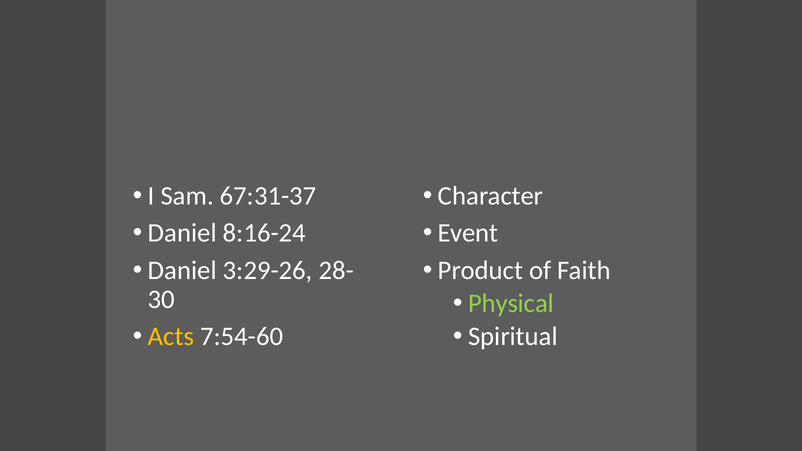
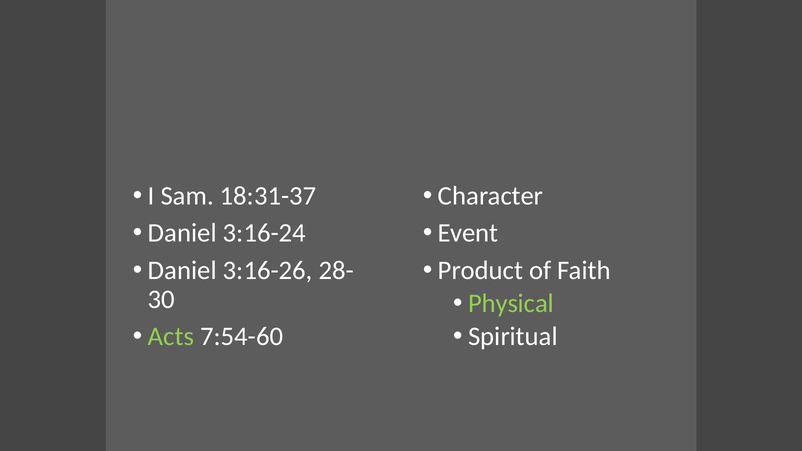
67:31-37: 67:31-37 -> 18:31-37
8:16-24: 8:16-24 -> 3:16-24
3:29-26: 3:29-26 -> 3:16-26
Acts colour: yellow -> light green
